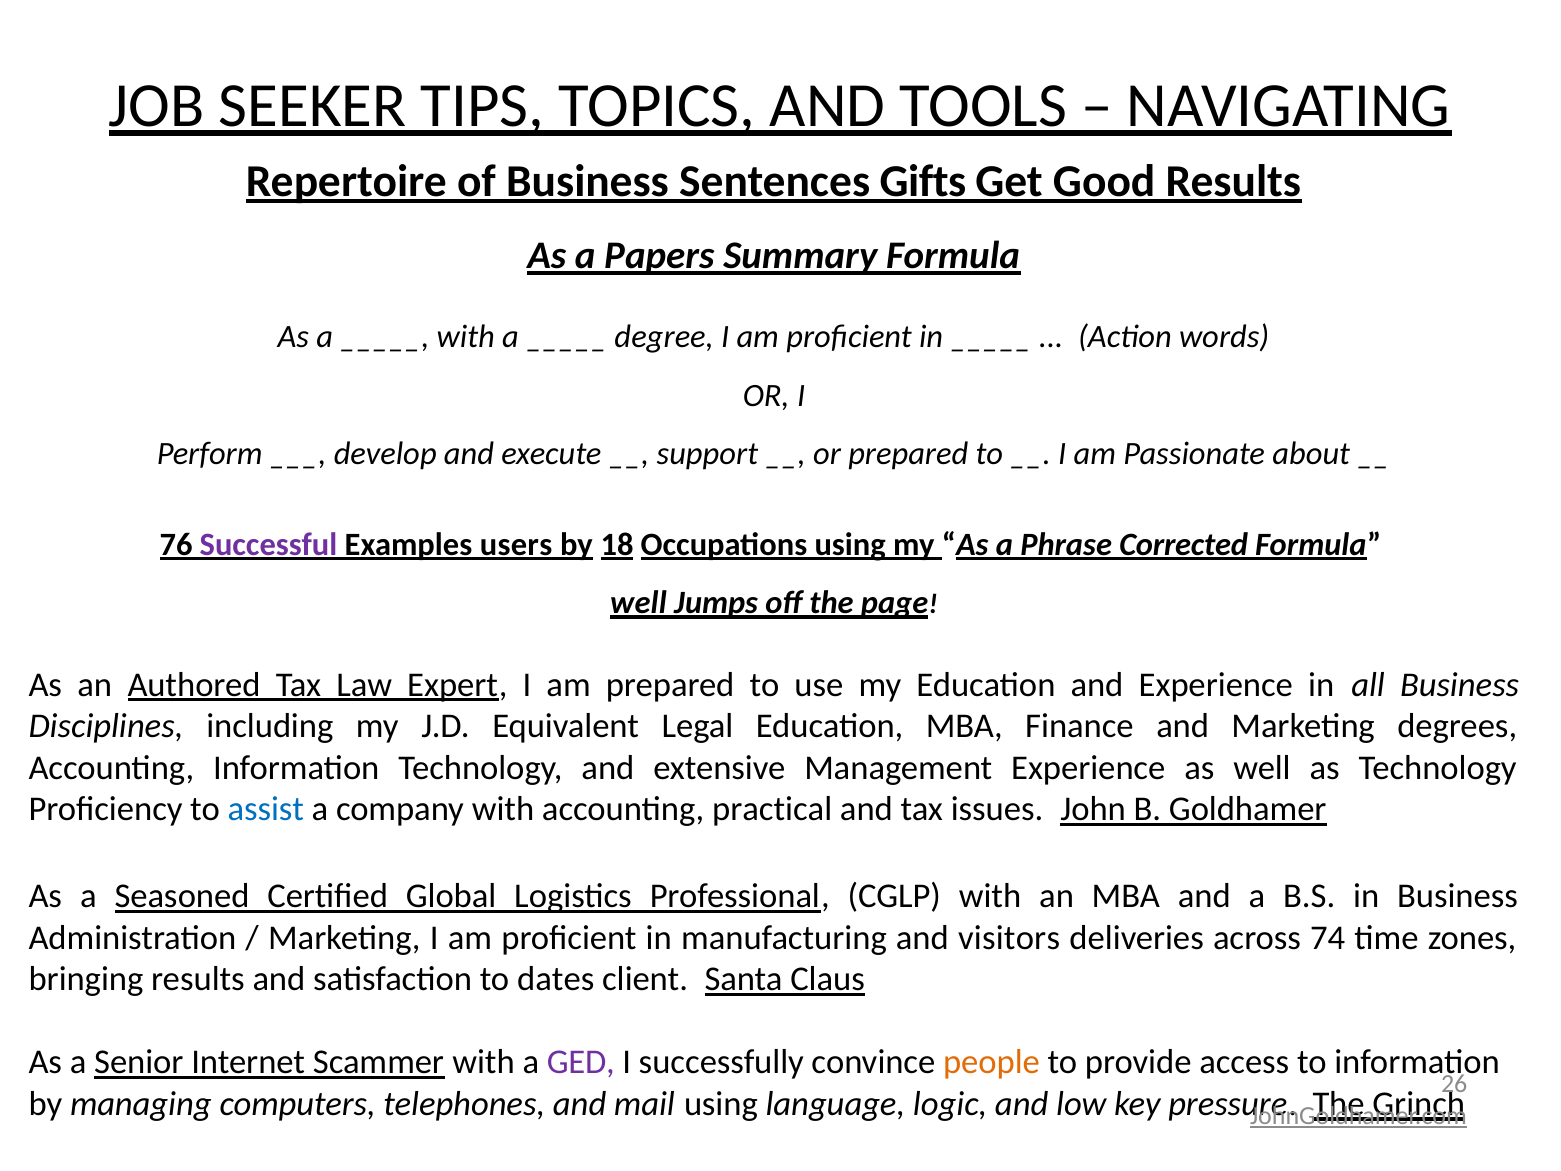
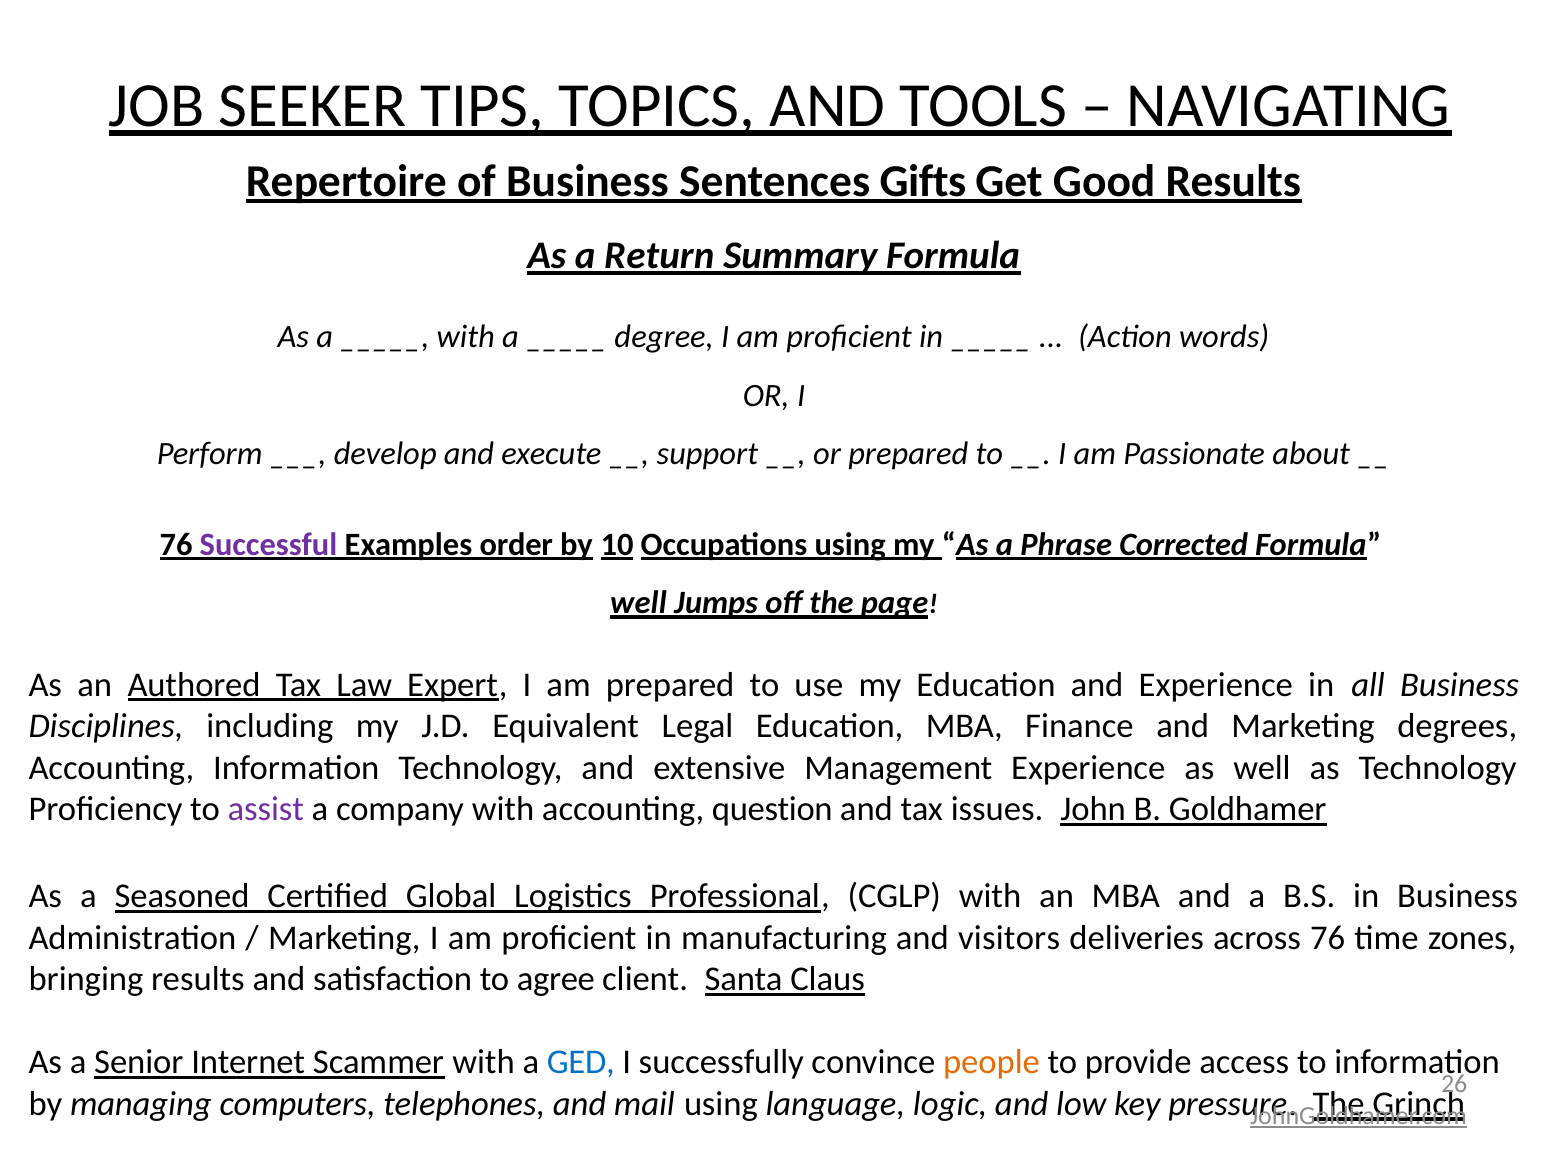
Papers: Papers -> Return
users: users -> order
18: 18 -> 10
assist colour: blue -> purple
practical: practical -> question
across 74: 74 -> 76
dates: dates -> agree
GED colour: purple -> blue
